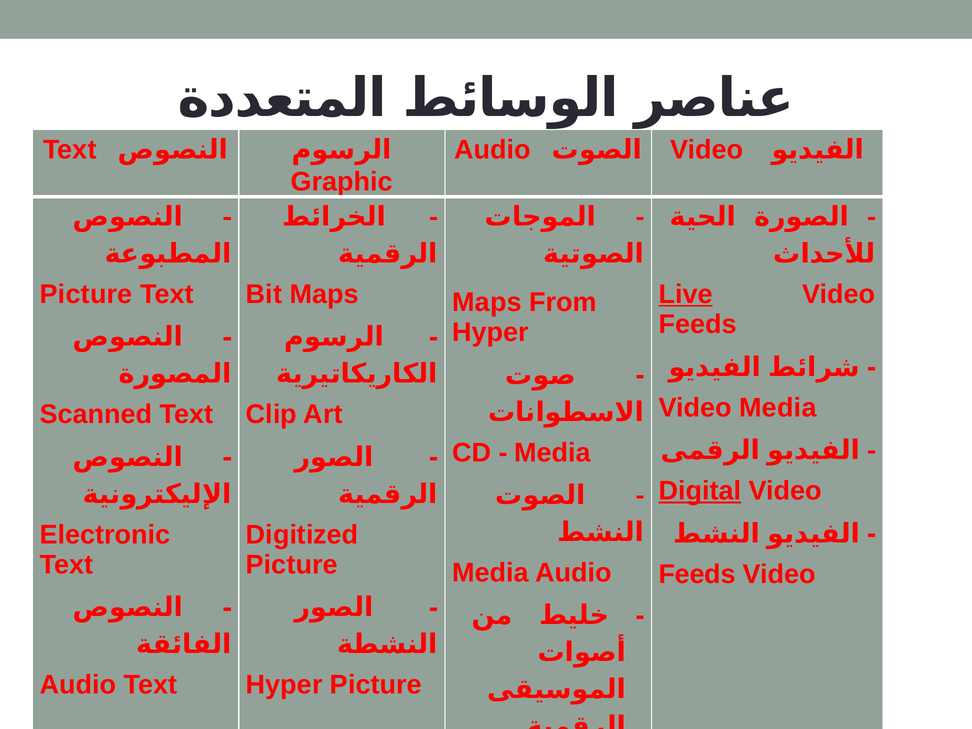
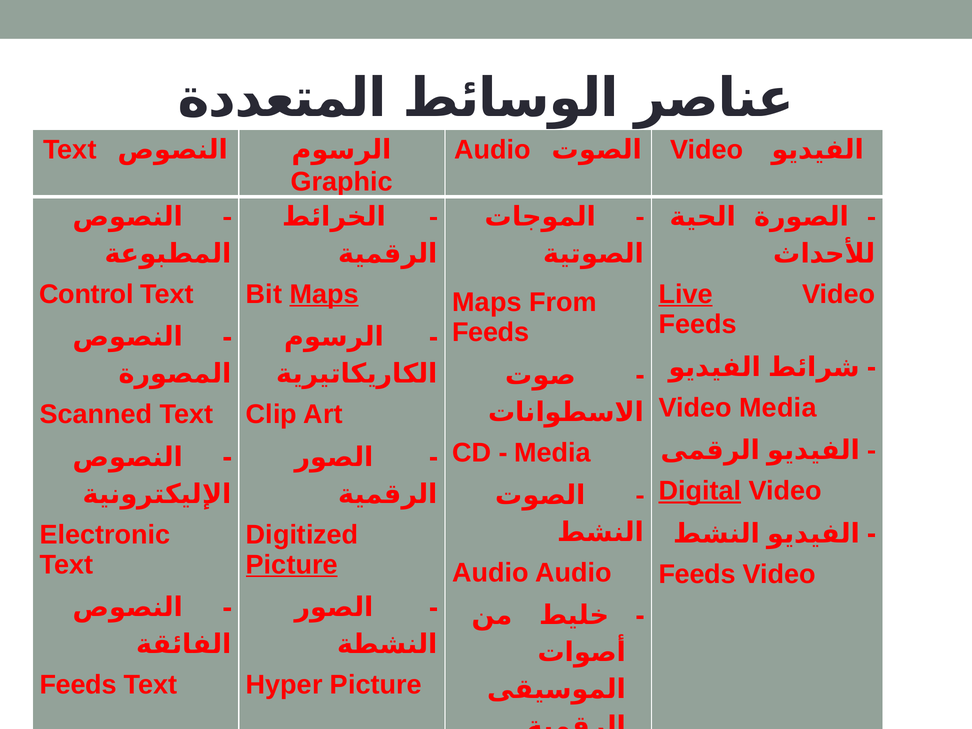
Picture at (86, 294): Picture -> Control
Maps at (324, 294) underline: none -> present
Hyper at (491, 332): Hyper -> Feeds
Picture at (292, 565) underline: none -> present
Media at (491, 573): Media -> Audio
Audio at (78, 685): Audio -> Feeds
